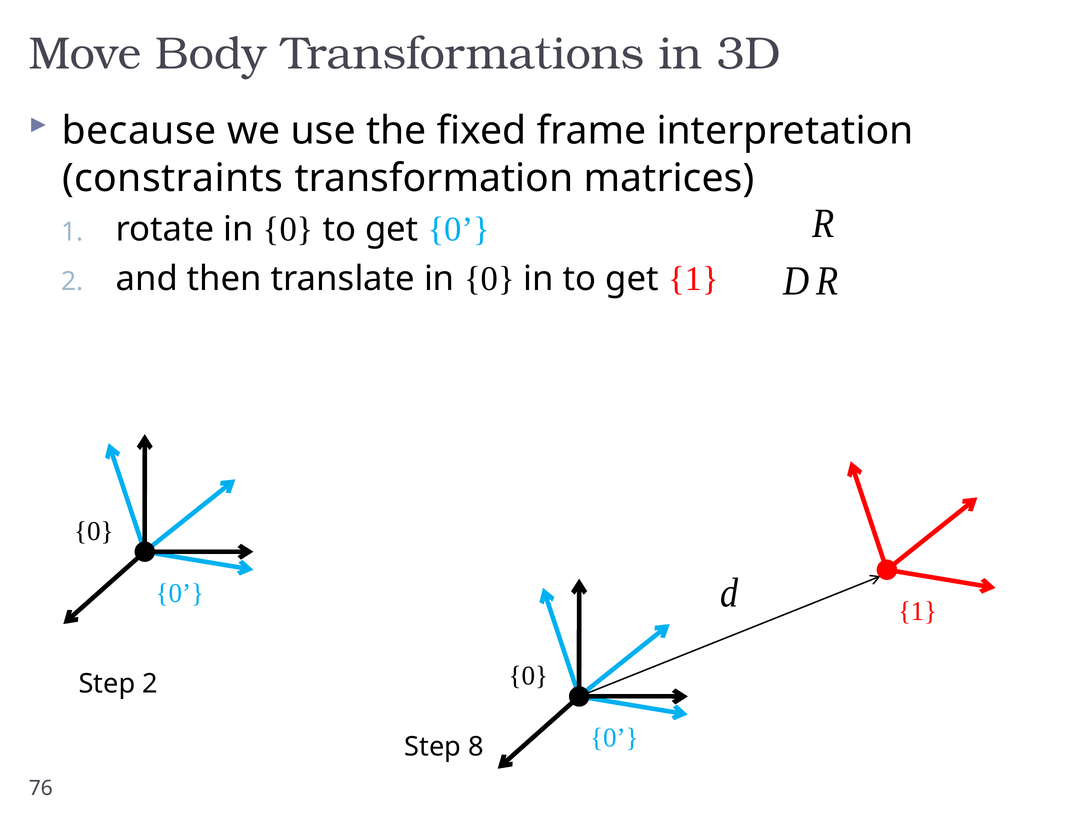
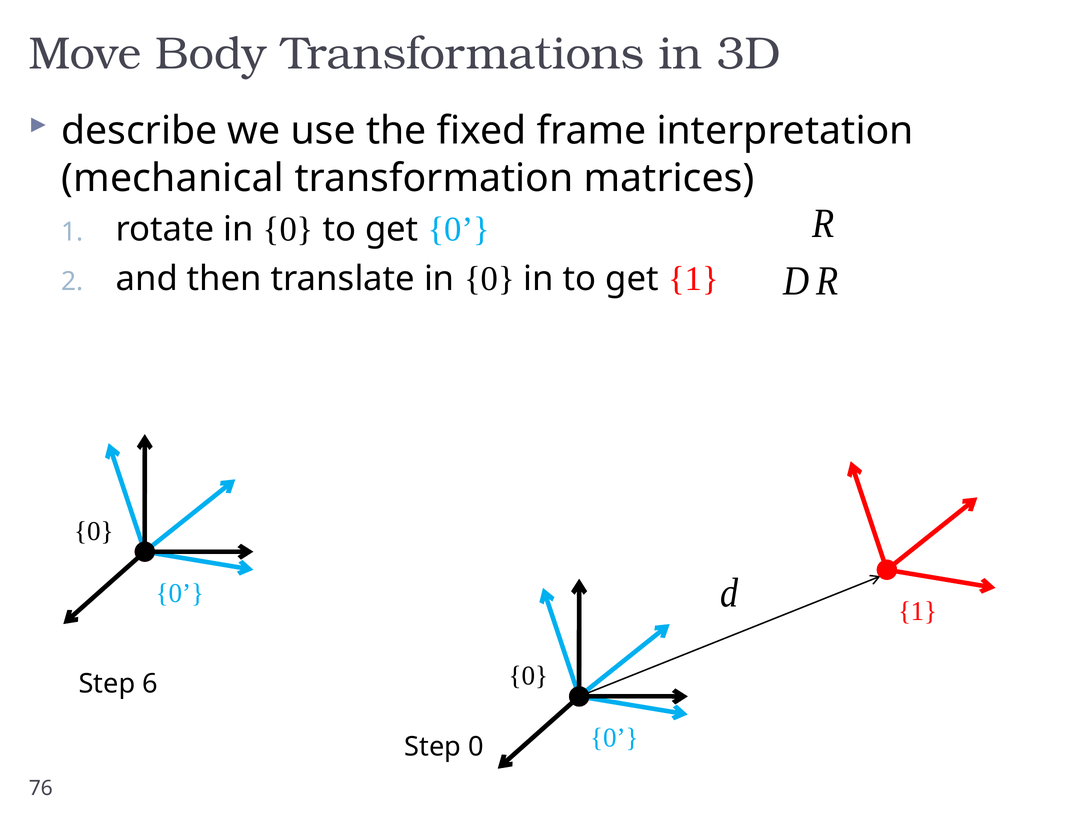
because: because -> describe
constraints: constraints -> mechanical
Step 2: 2 -> 6
Step 8: 8 -> 0
